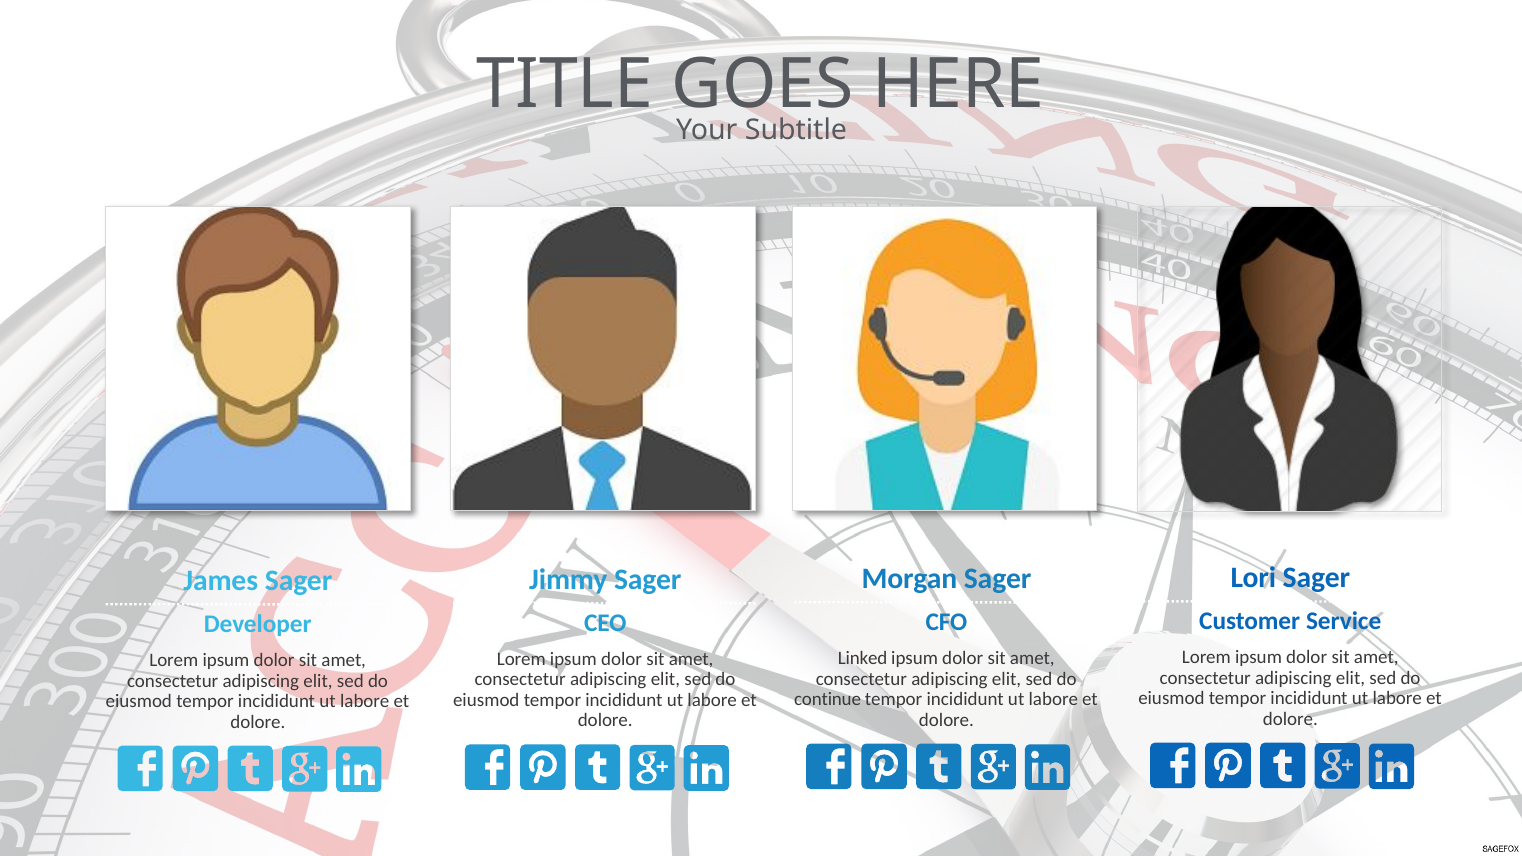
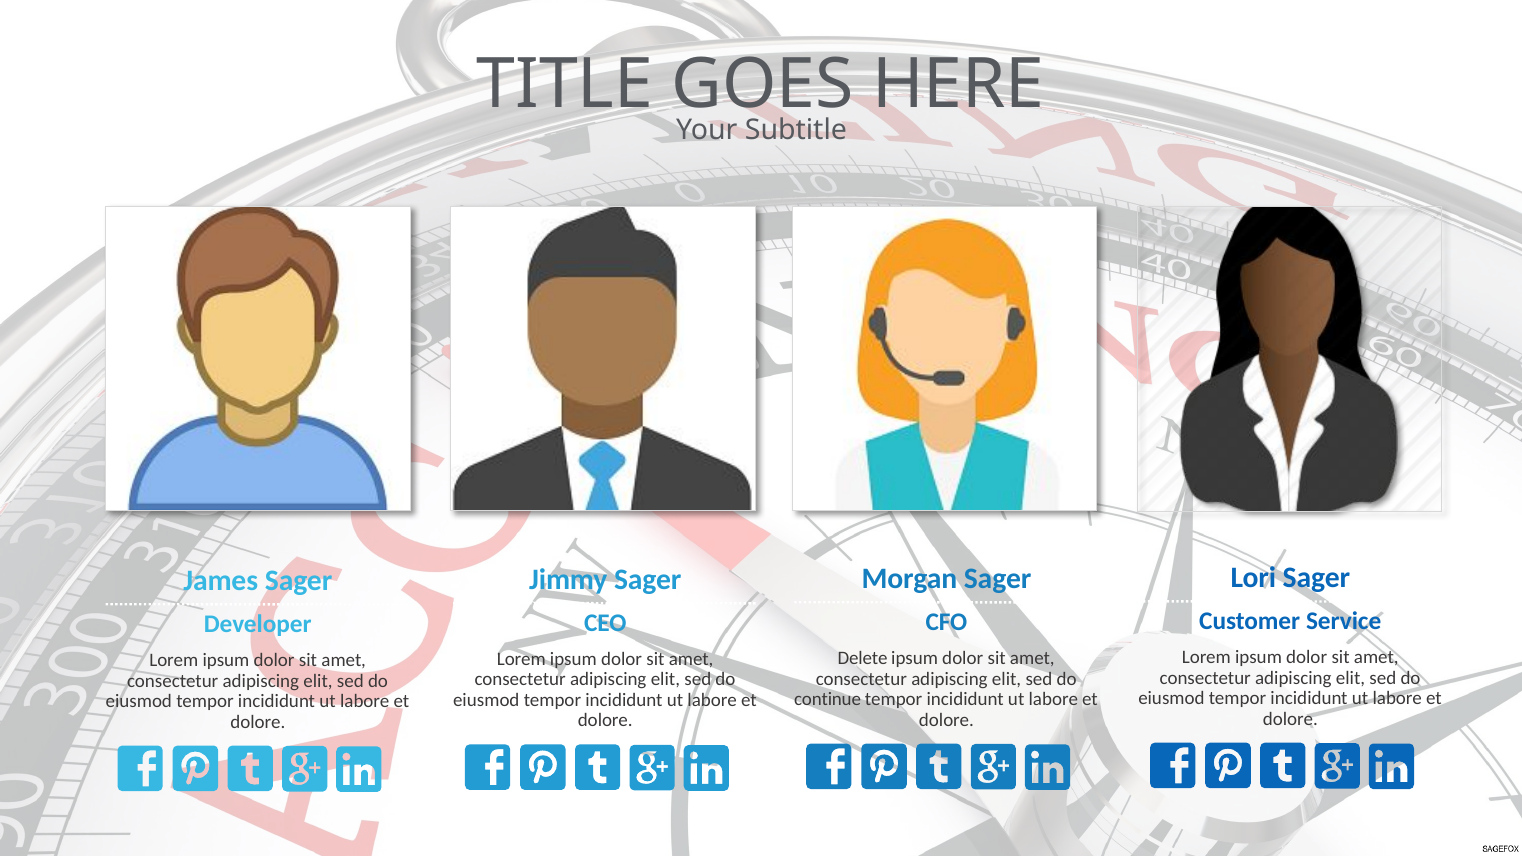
Linked: Linked -> Delete
